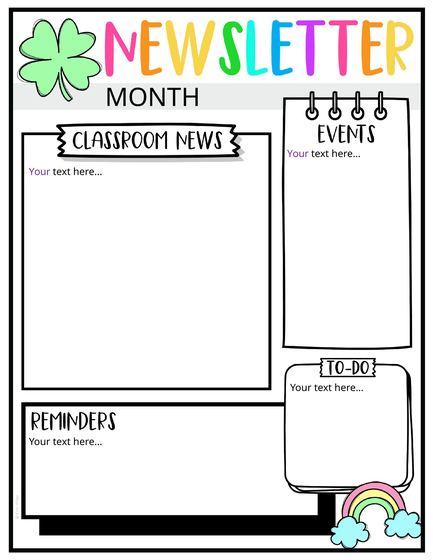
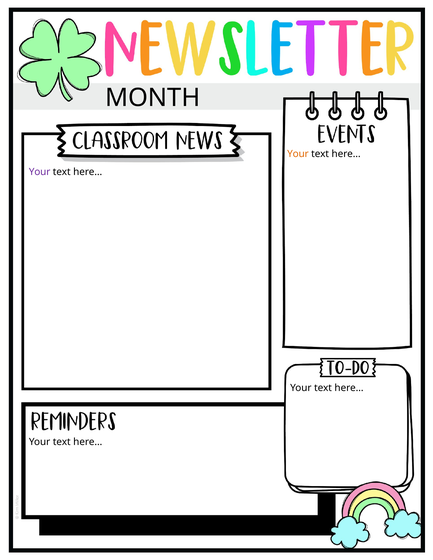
Your at (298, 154) colour: purple -> orange
